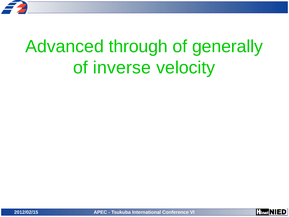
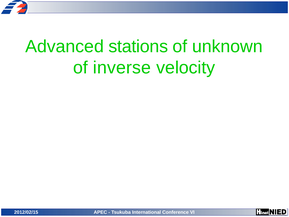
through: through -> stations
generally: generally -> unknown
